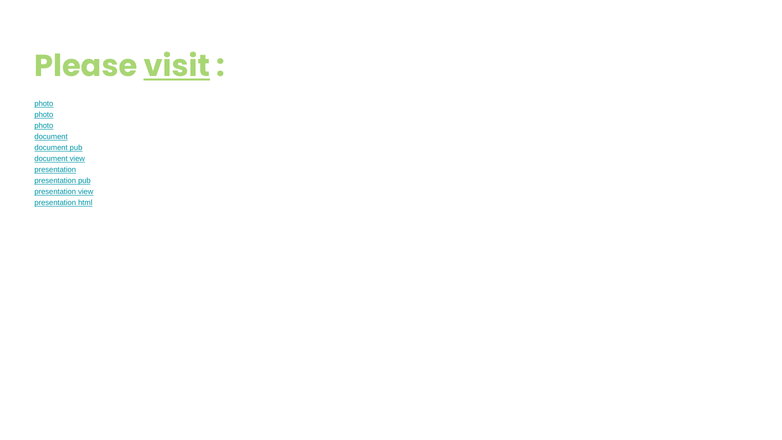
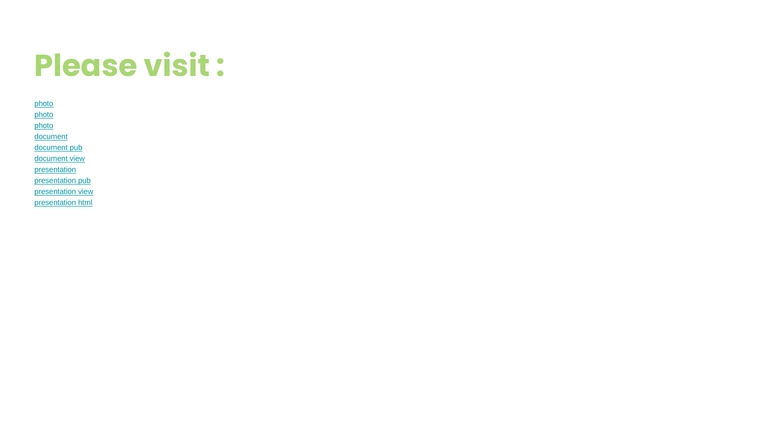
visit underline: present -> none
